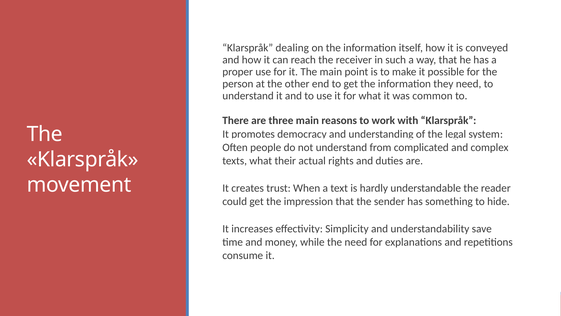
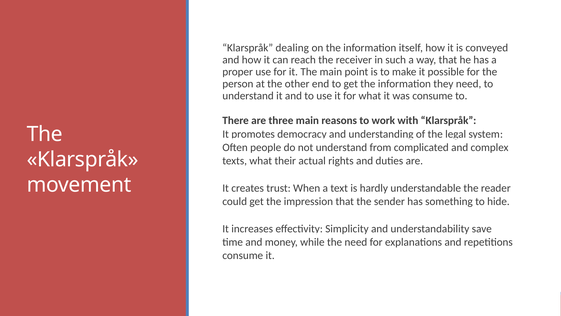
was common: common -> consume
